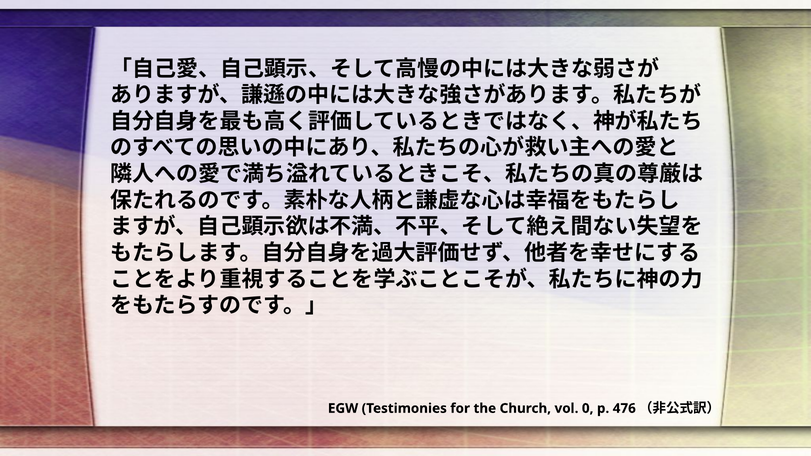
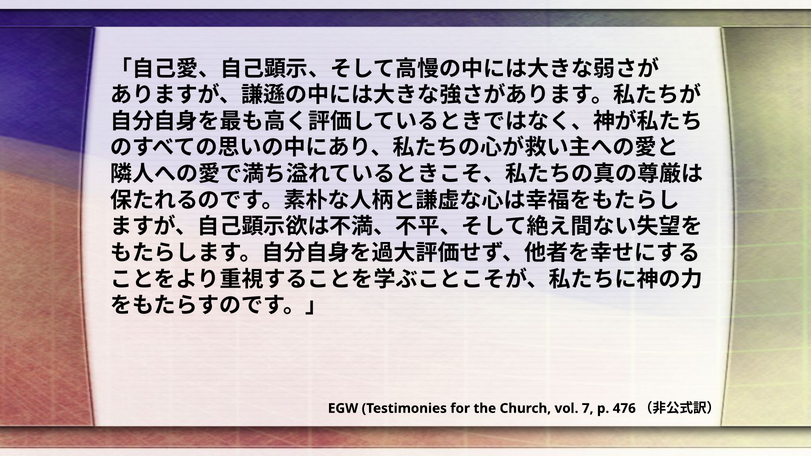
0: 0 -> 7
